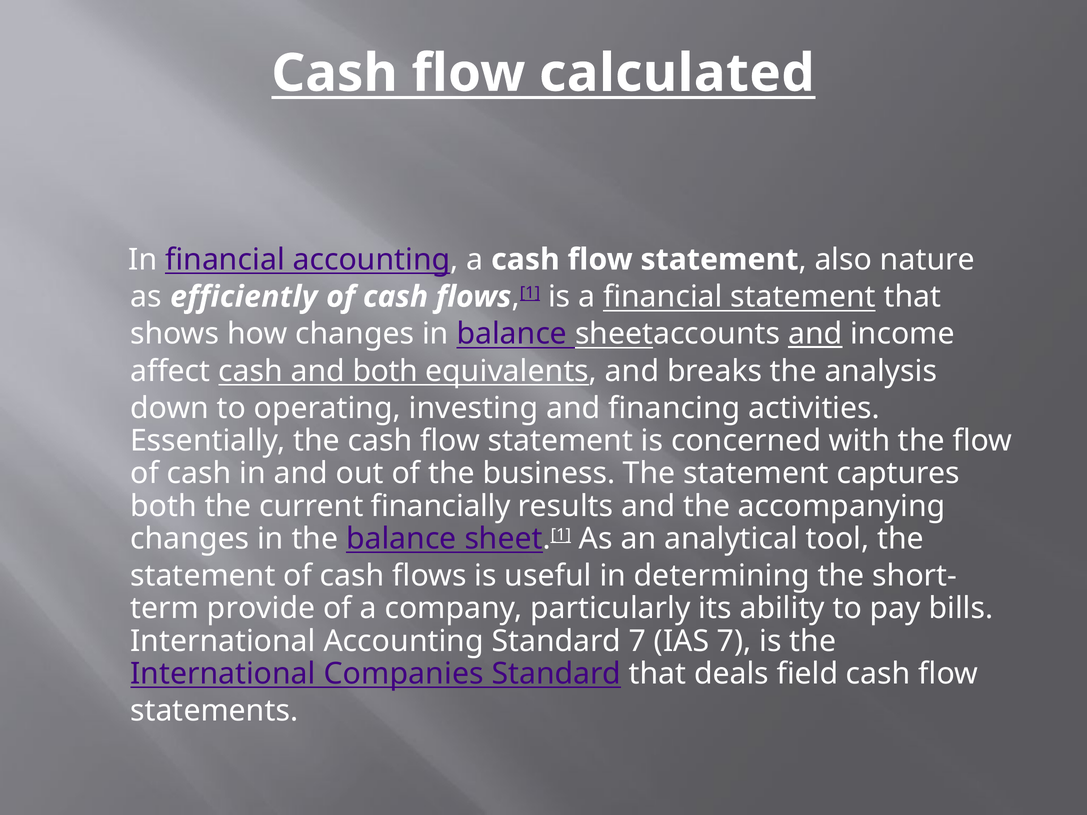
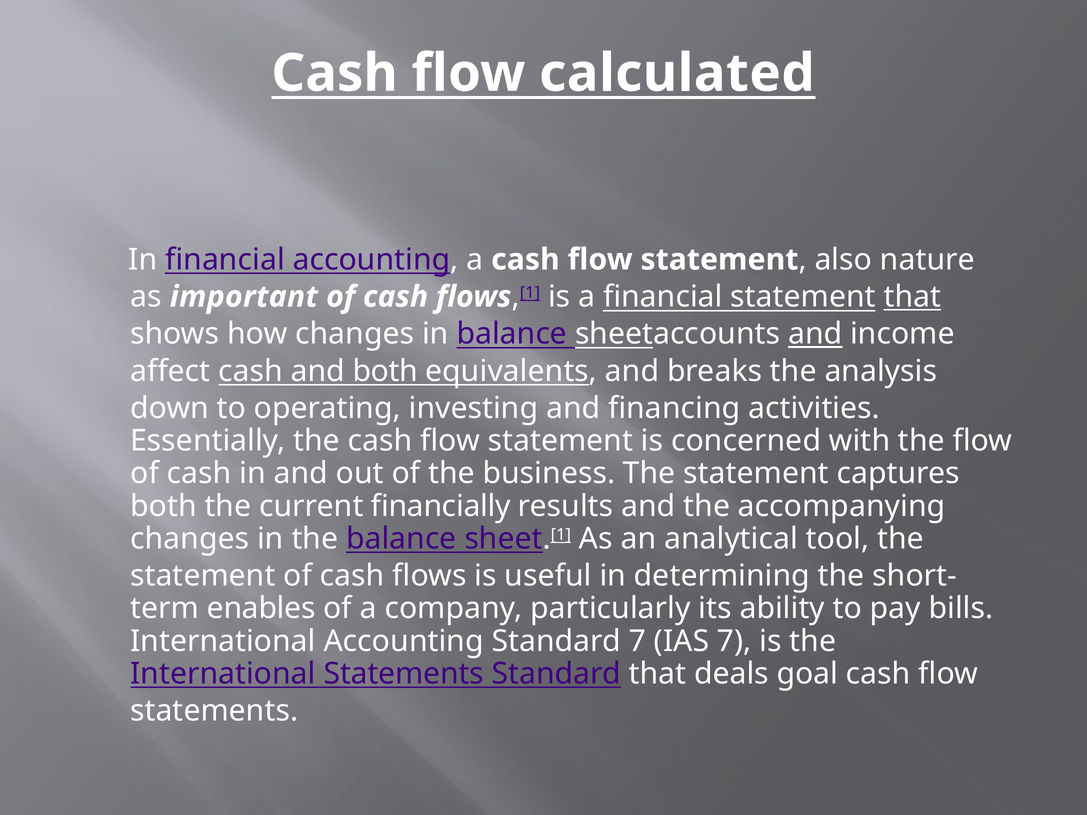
efficiently: efficiently -> important
that at (912, 297) underline: none -> present
provide: provide -> enables
International Companies: Companies -> Statements
field: field -> goal
